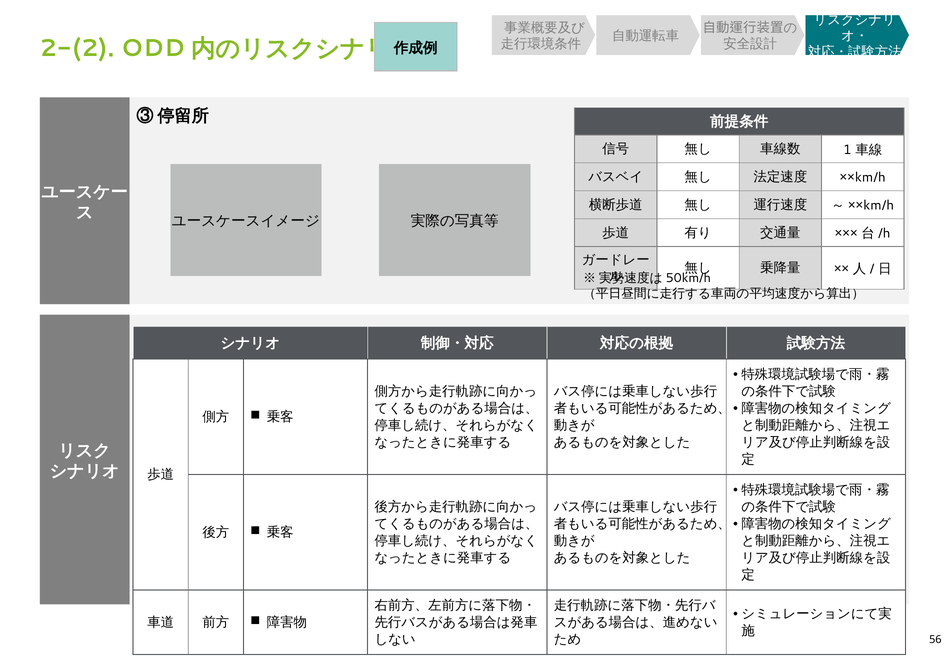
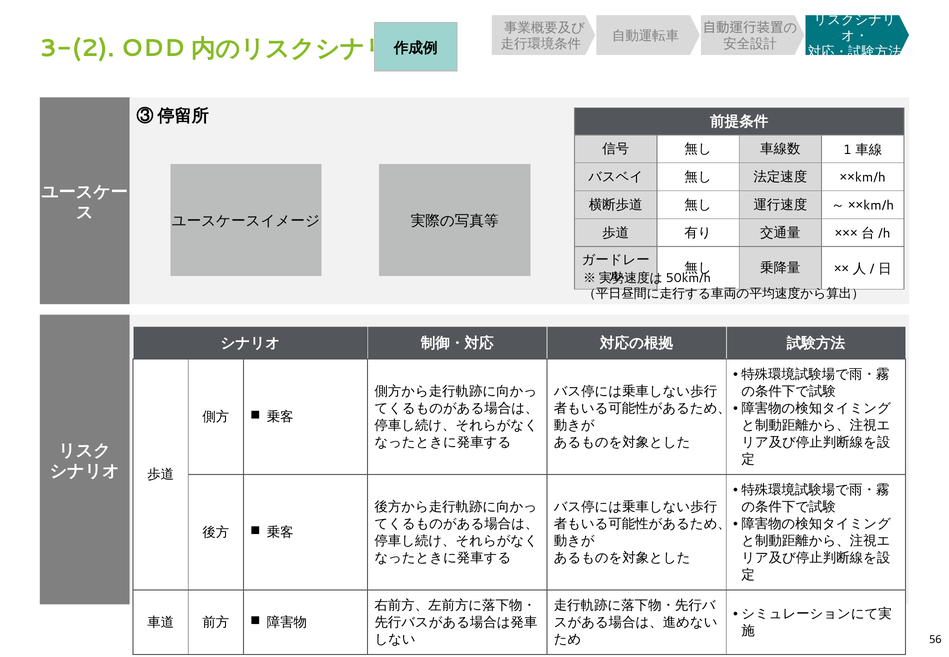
2-(2: 2-(2 -> 3-(2
